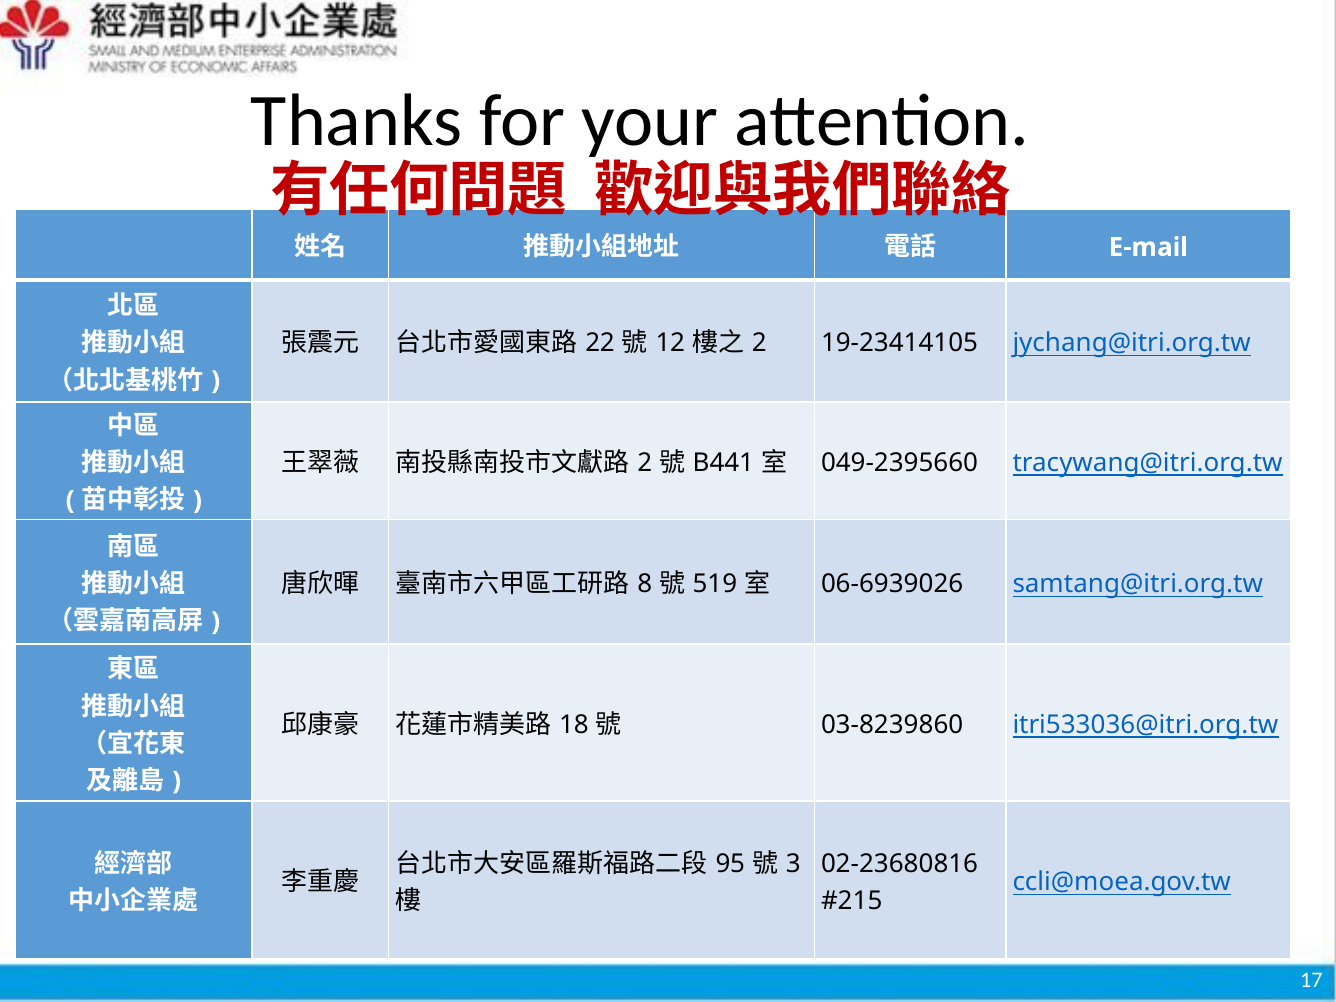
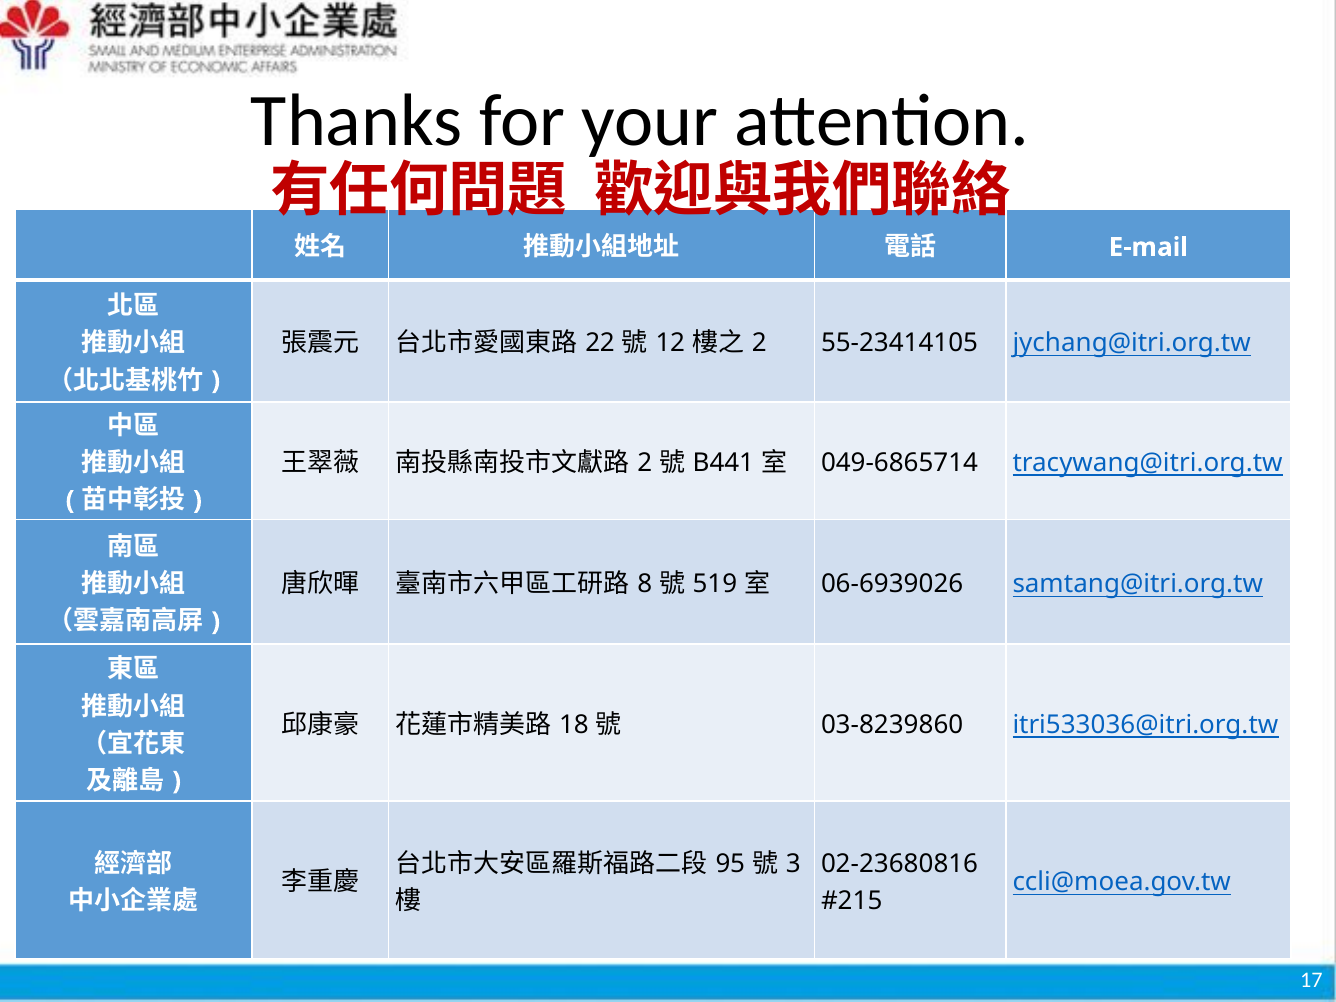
19-23414105: 19-23414105 -> 55-23414105
049-2395660: 049-2395660 -> 049-6865714
